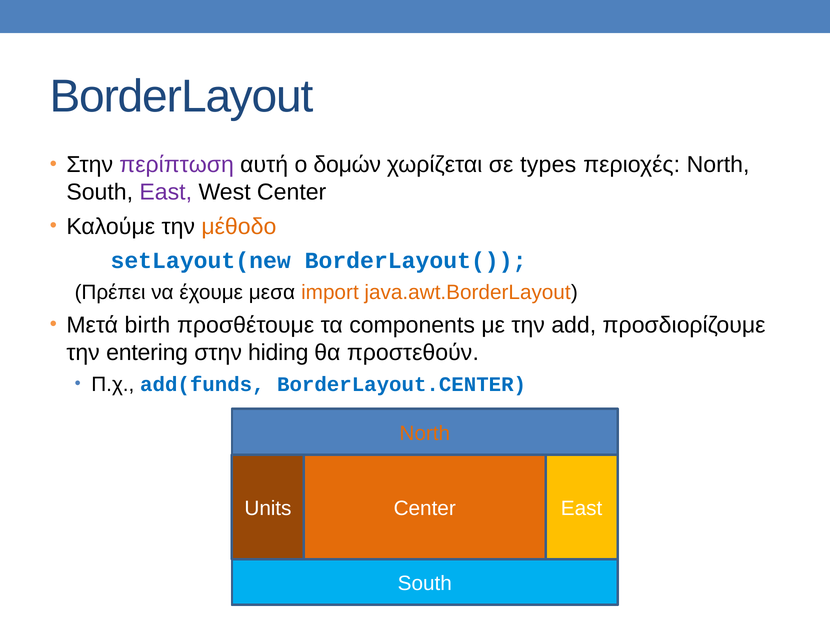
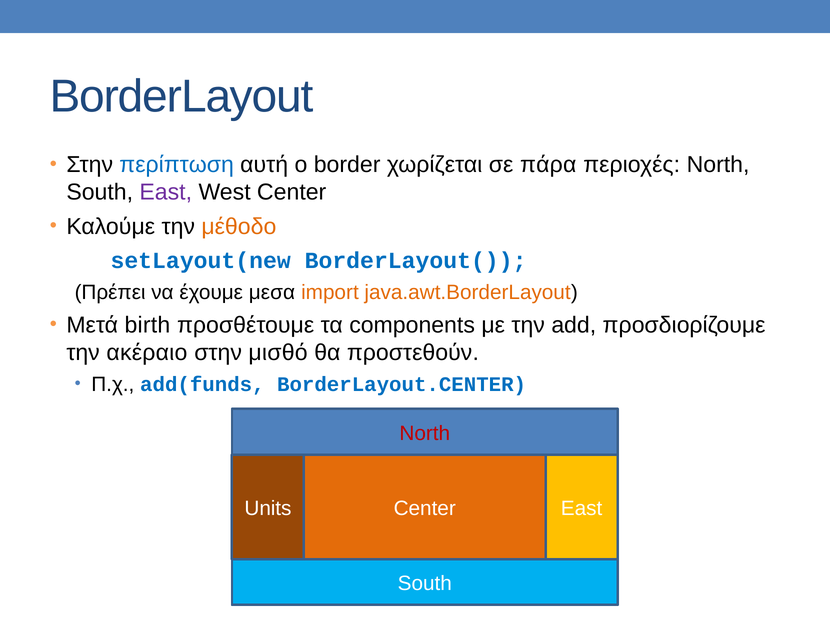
περίπτωση colour: purple -> blue
δομών: δομών -> border
types: types -> πάρα
entering: entering -> ακέραιο
hiding: hiding -> μισθό
North at (425, 434) colour: orange -> red
